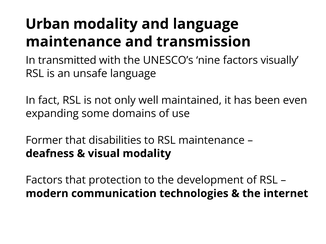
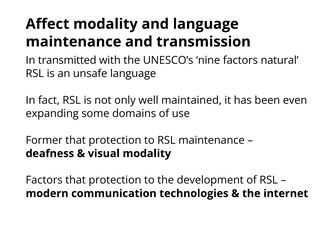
Urban: Urban -> Affect
visually: visually -> natural
disabilities at (115, 140): disabilities -> protection
